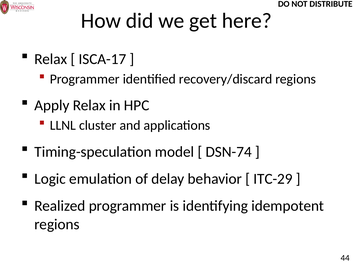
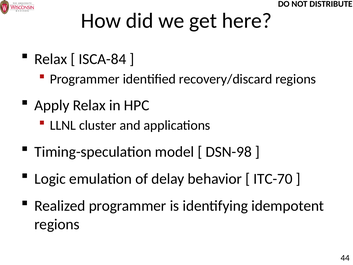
ISCA-17: ISCA-17 -> ISCA-84
DSN-74: DSN-74 -> DSN-98
ITC-29: ITC-29 -> ITC-70
